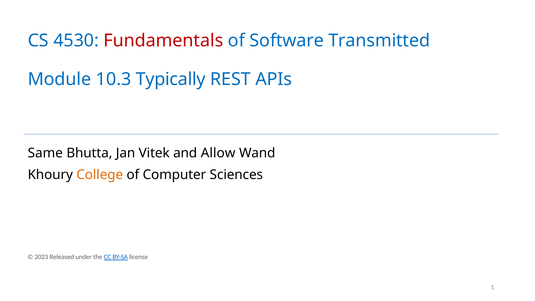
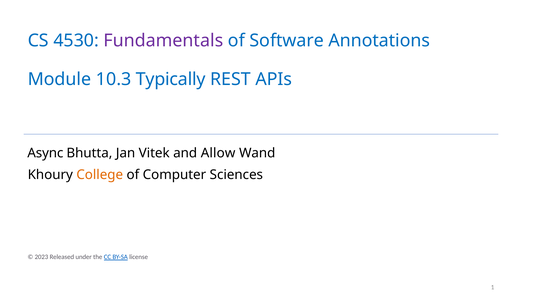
Fundamentals colour: red -> purple
Transmitted: Transmitted -> Annotations
Same: Same -> Async
